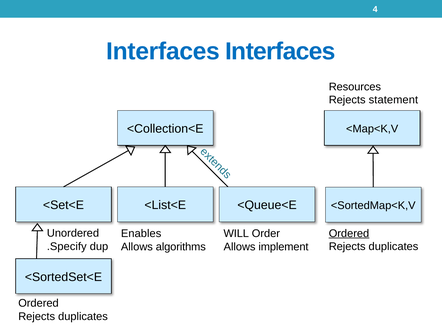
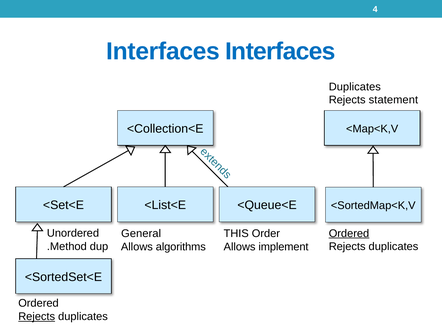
Resources at (355, 87): Resources -> Duplicates
Enables: Enables -> General
WILL: WILL -> THIS
Specify: Specify -> Method
Rejects at (37, 316) underline: none -> present
